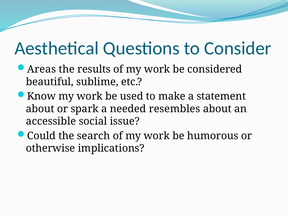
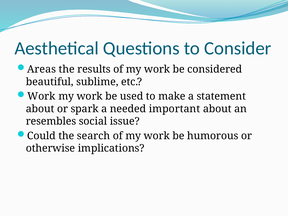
Know at (41, 96): Know -> Work
resembles: resembles -> important
accessible: accessible -> resembles
